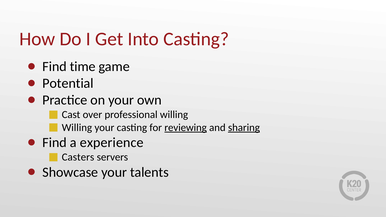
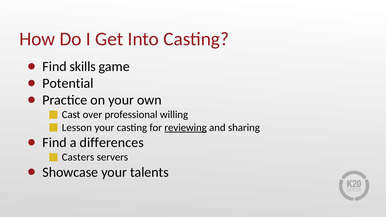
time: time -> skills
Willing at (77, 128): Willing -> Lesson
sharing underline: present -> none
experience: experience -> differences
